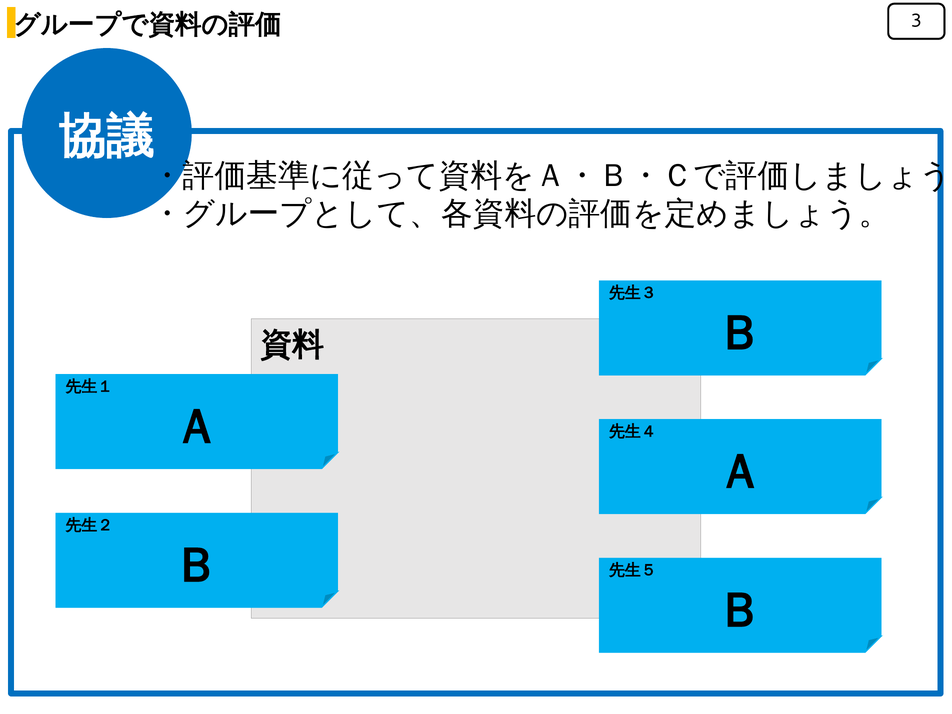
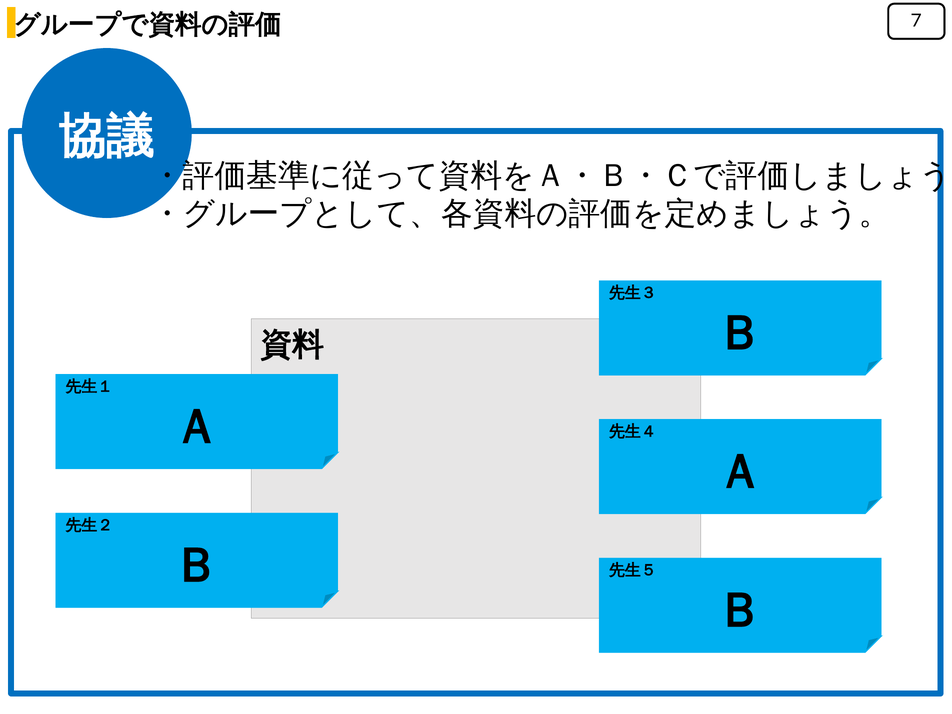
3: 3 -> 7
